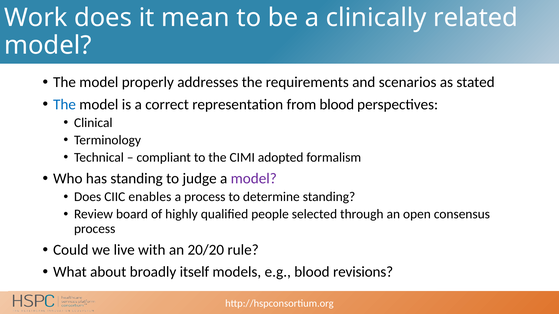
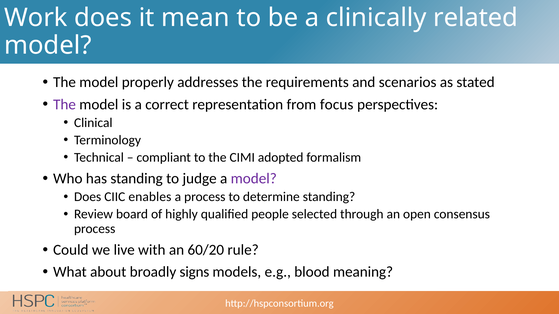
The at (65, 105) colour: blue -> purple
from blood: blood -> focus
20/20: 20/20 -> 60/20
itself: itself -> signs
revisions: revisions -> meaning
